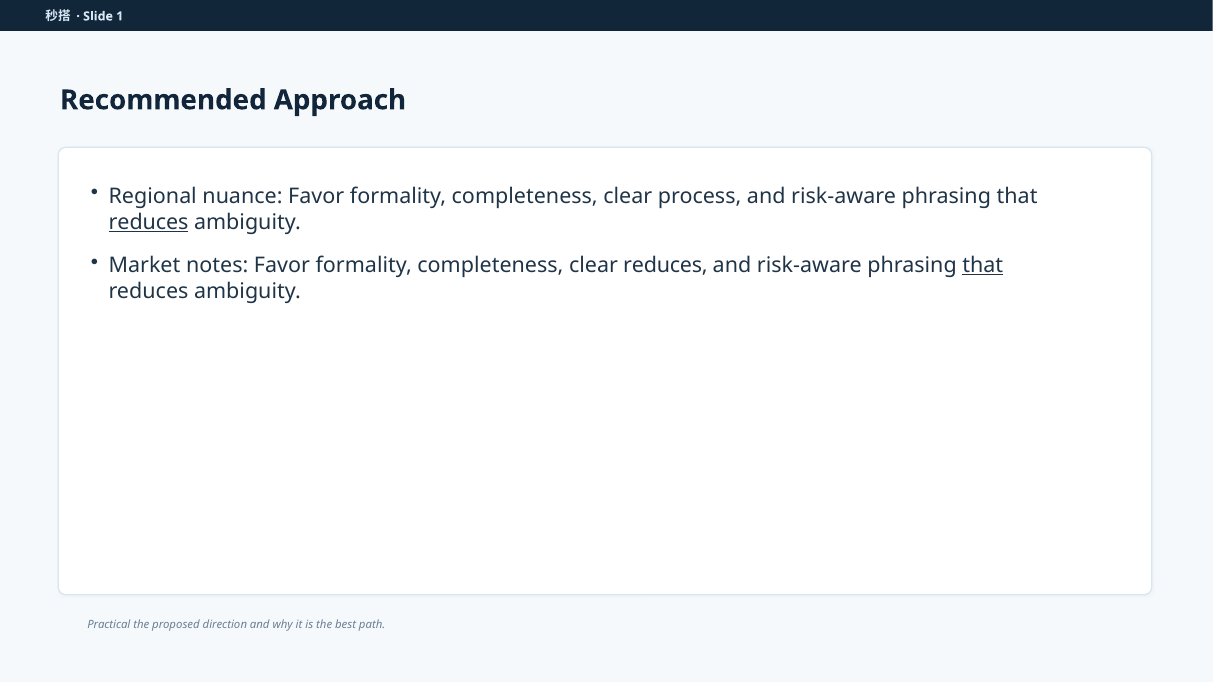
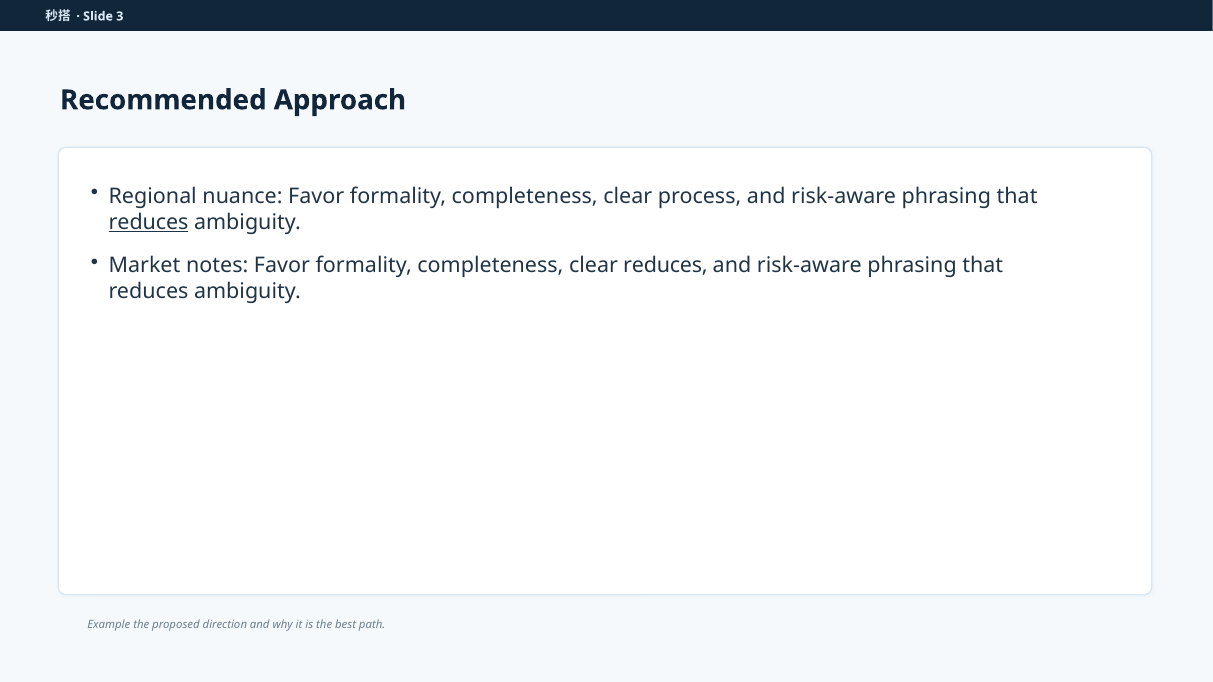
1: 1 -> 3
that at (983, 266) underline: present -> none
Practical: Practical -> Example
